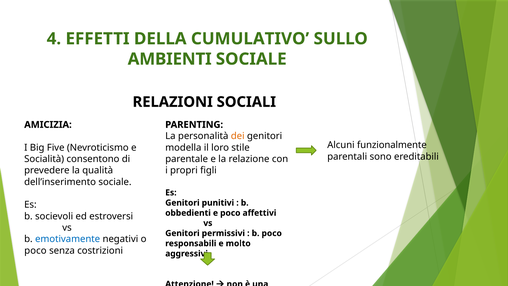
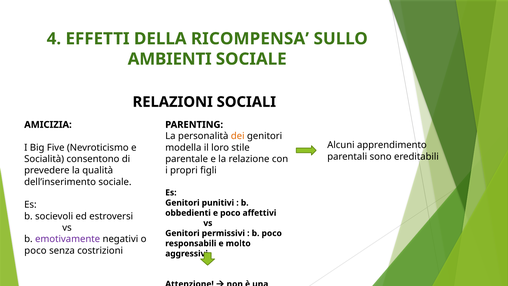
CUMULATIVO: CUMULATIVO -> RICOMPENSA
funzionalmente: funzionalmente -> apprendimento
emotivamente colour: blue -> purple
